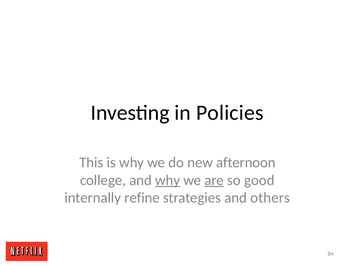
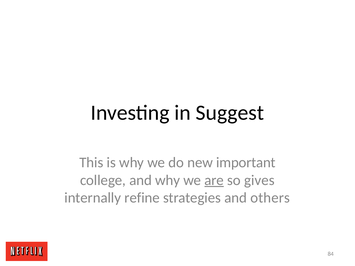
Policies: Policies -> Suggest
afternoon: afternoon -> important
why at (168, 180) underline: present -> none
good: good -> gives
